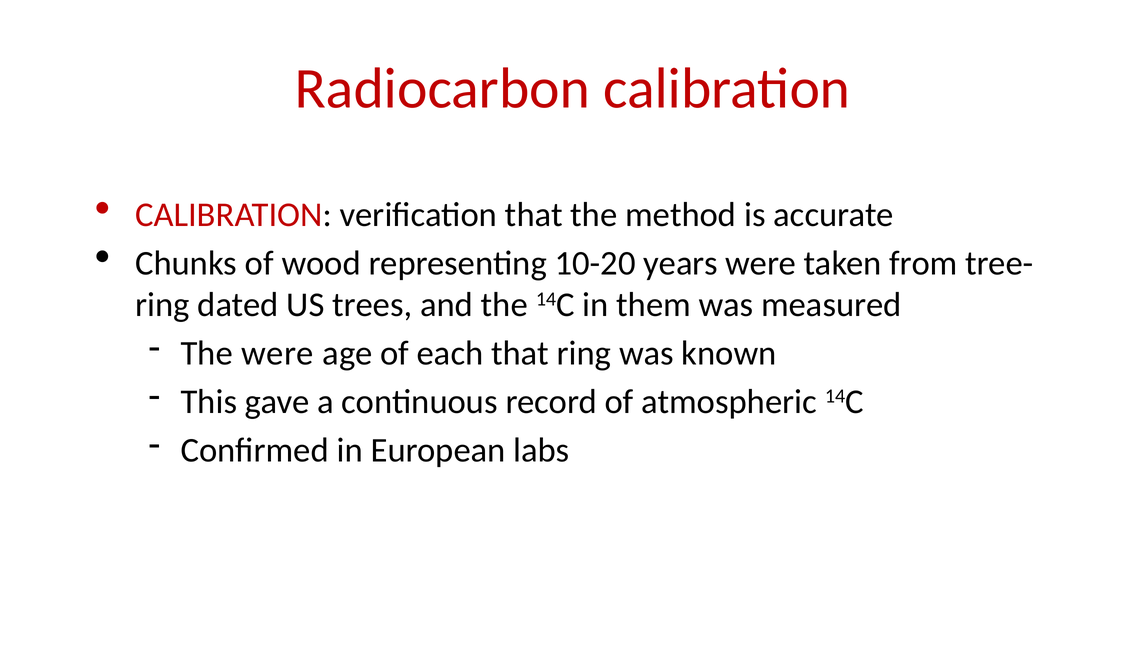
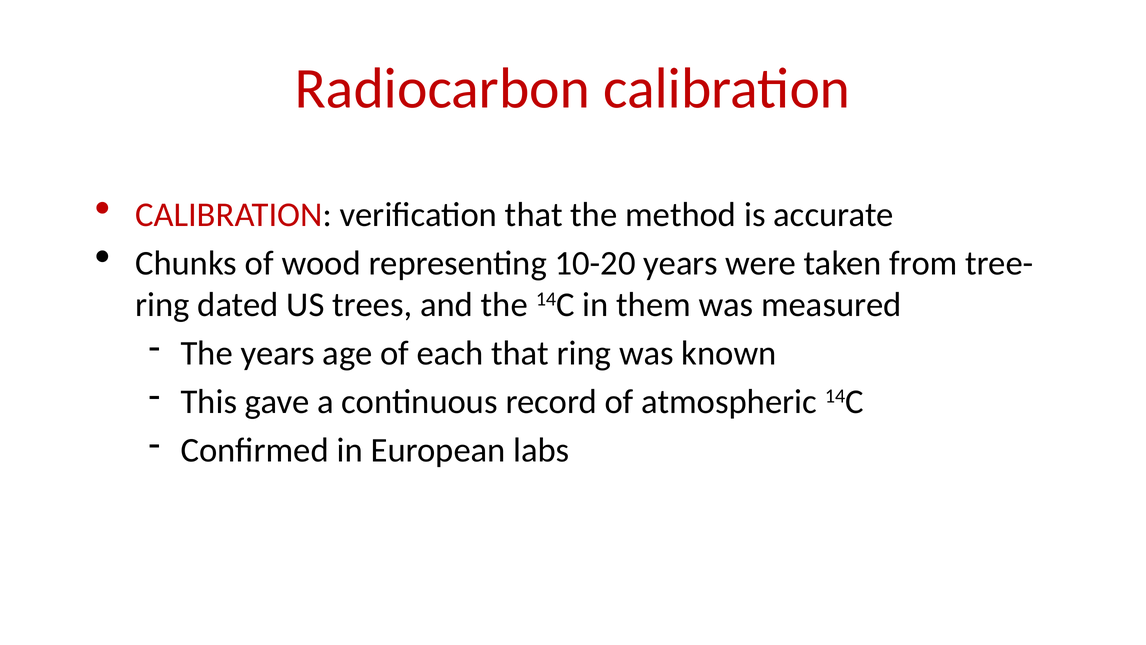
The were: were -> years
